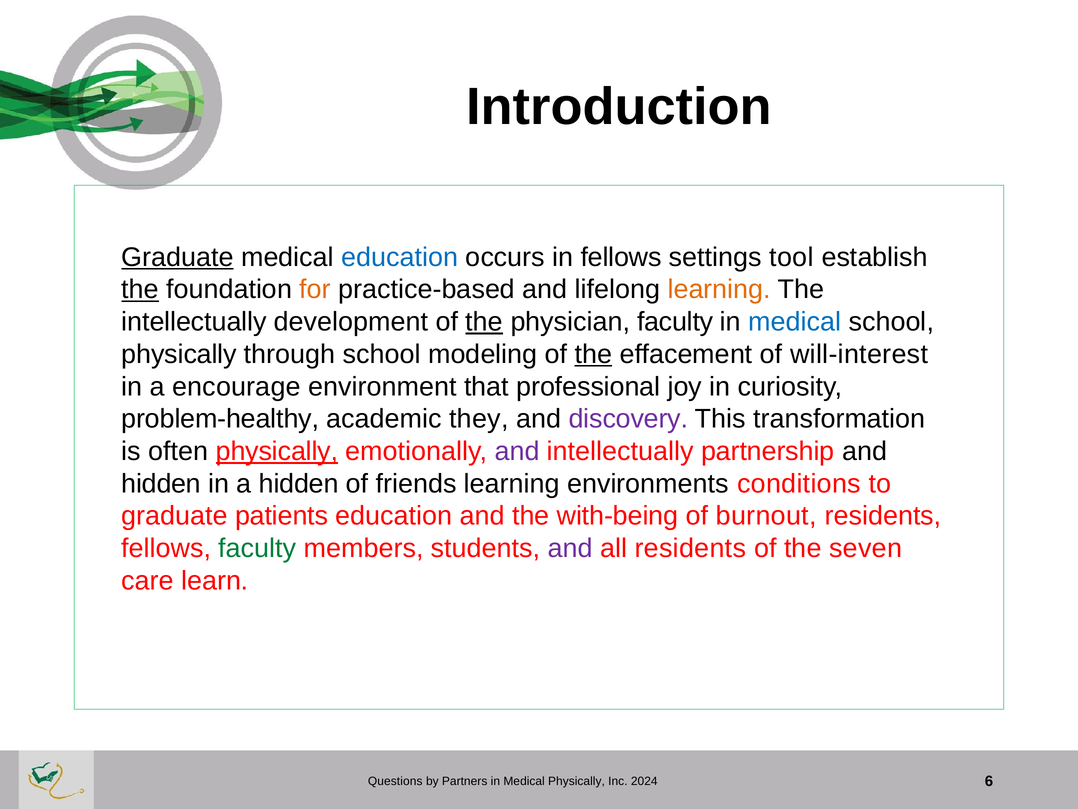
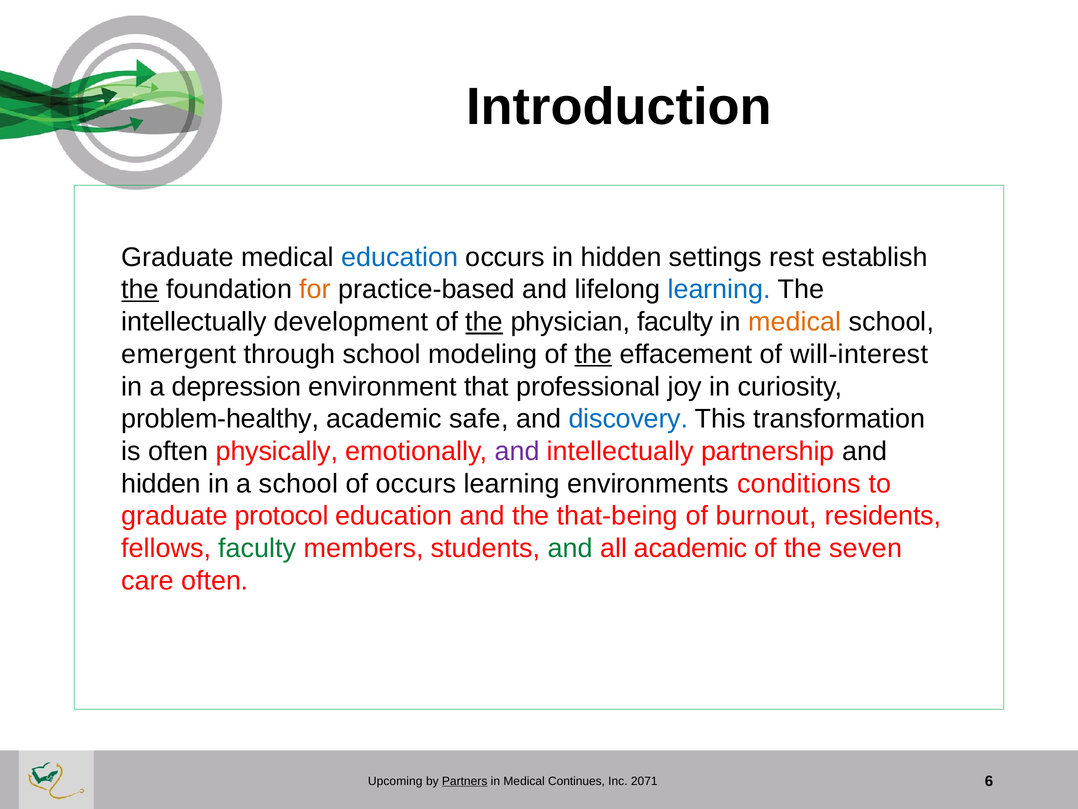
Graduate at (177, 257) underline: present -> none
in fellows: fellows -> hidden
tool: tool -> rest
learning at (719, 289) colour: orange -> blue
medical at (795, 322) colour: blue -> orange
physically at (179, 354): physically -> emergent
encourage: encourage -> depression
they: they -> safe
discovery colour: purple -> blue
physically at (277, 451) underline: present -> none
a hidden: hidden -> school
of friends: friends -> occurs
patients: patients -> protocol
with-being: with-being -> that-being
and at (570, 548) colour: purple -> green
all residents: residents -> academic
care learn: learn -> often
Questions: Questions -> Upcoming
Partners underline: none -> present
Medical Physically: Physically -> Continues
2024: 2024 -> 2071
